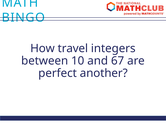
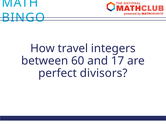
10: 10 -> 60
67: 67 -> 17
another: another -> divisors
